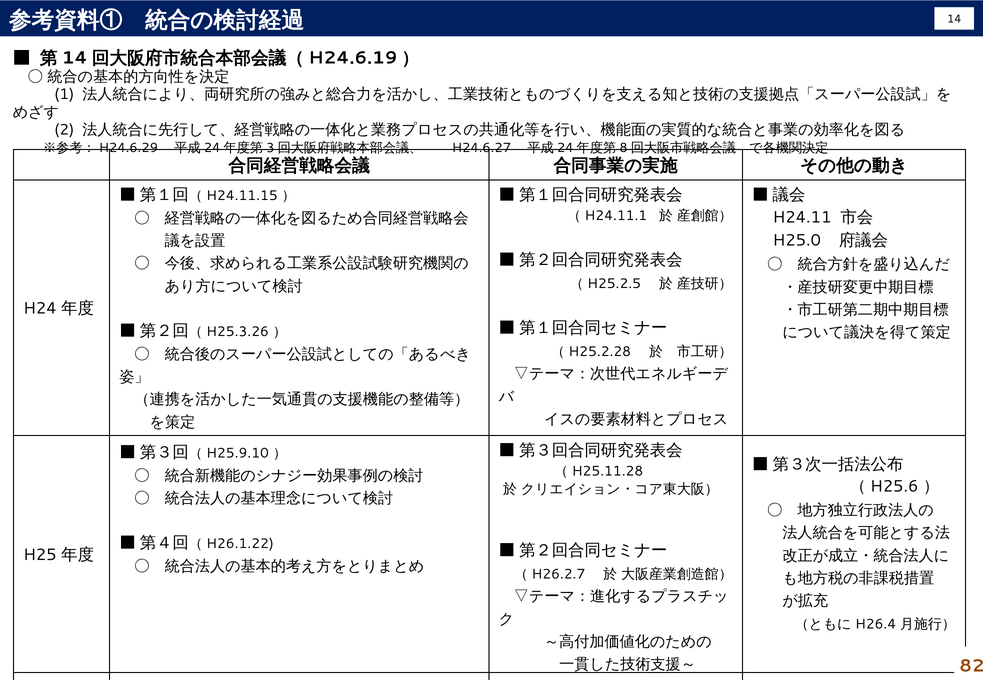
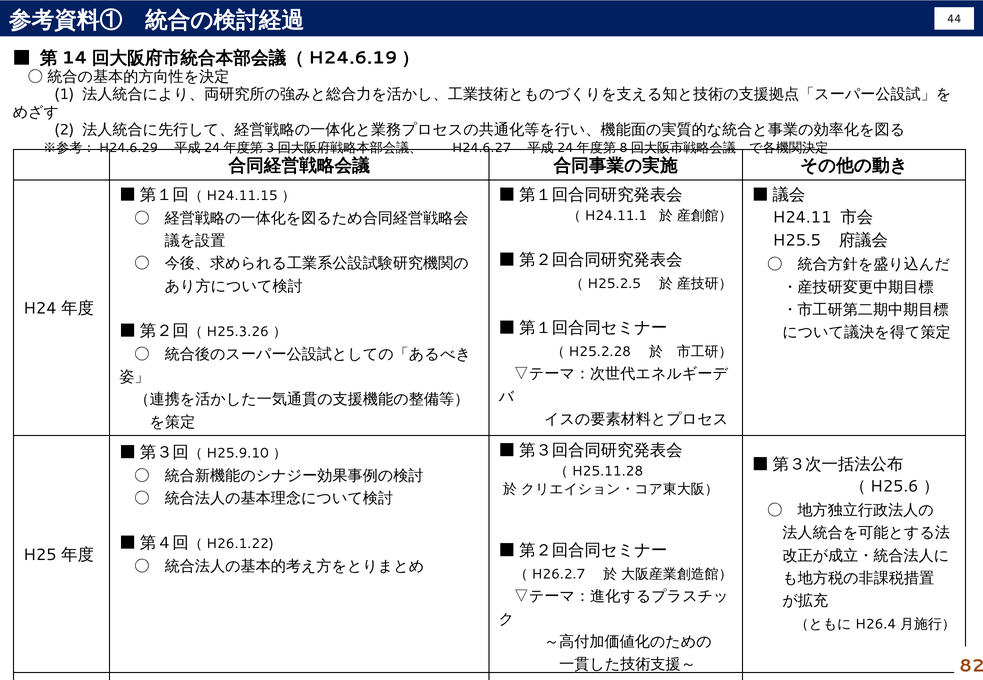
14: 14 -> 44
H25.0: H25.0 -> H25.5
